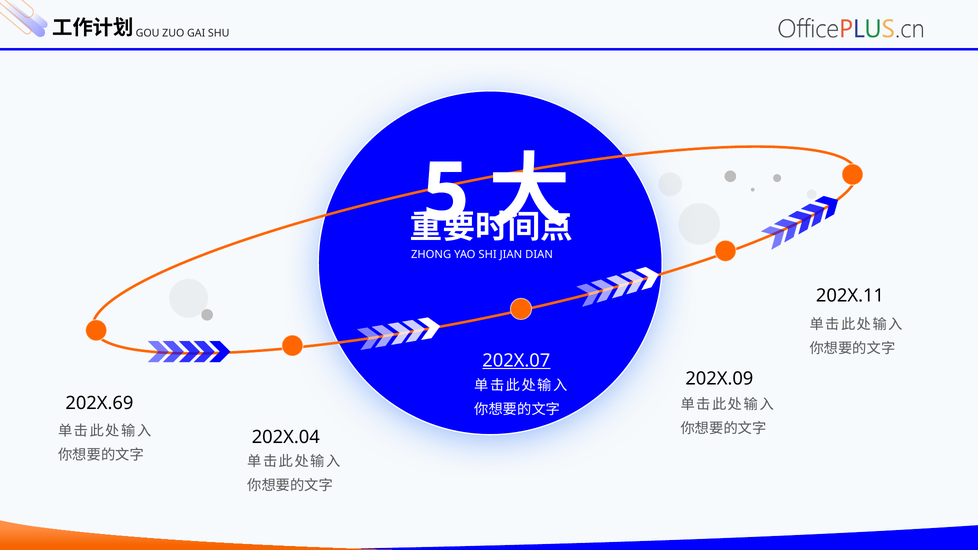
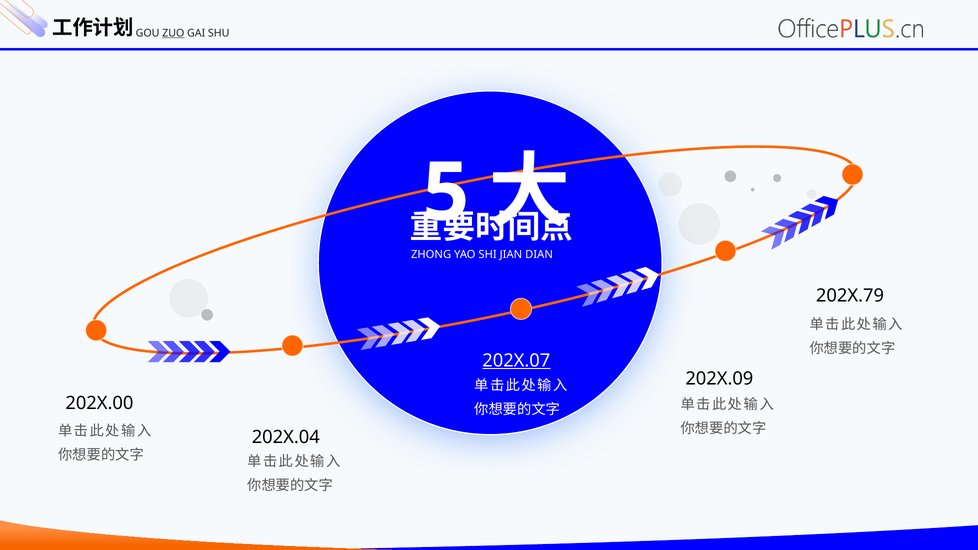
ZUO underline: none -> present
202X.11: 202X.11 -> 202X.79
202X.69: 202X.69 -> 202X.00
